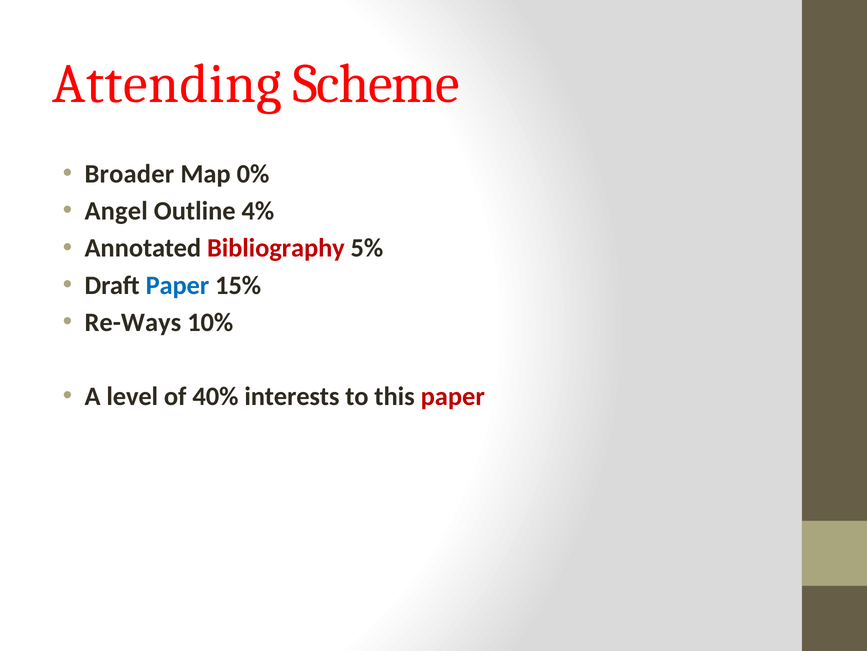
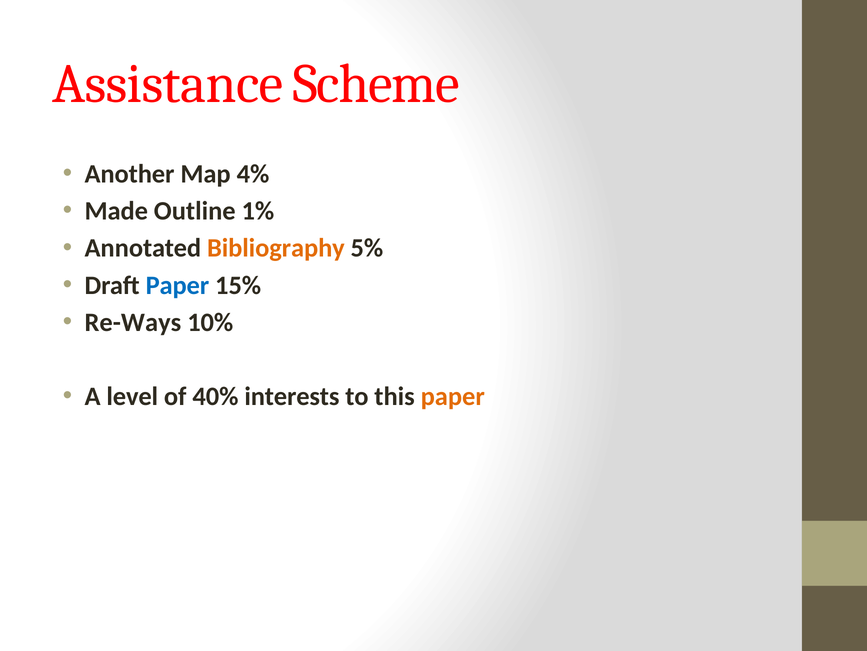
Attending: Attending -> Assistance
Broader: Broader -> Another
0%: 0% -> 4%
Angel: Angel -> Made
4%: 4% -> 1%
Bibliography colour: red -> orange
paper at (453, 396) colour: red -> orange
